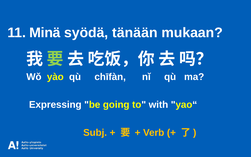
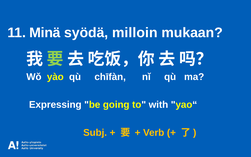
tänään: tänään -> milloin
